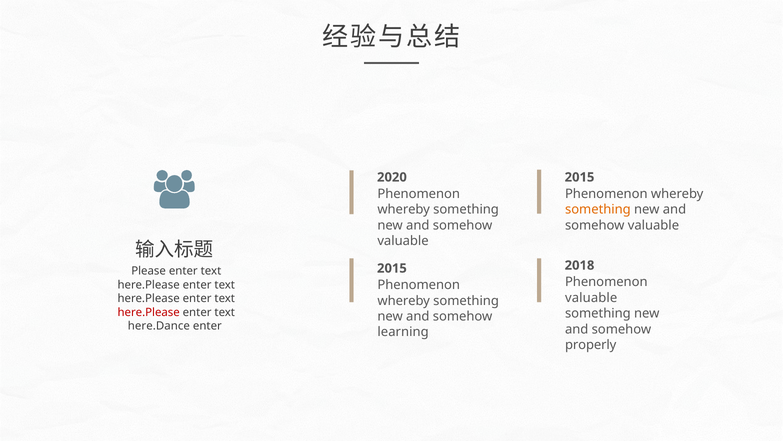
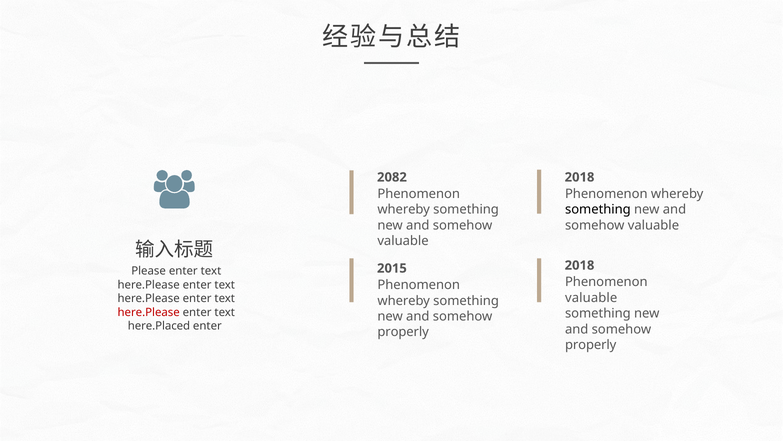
2020: 2020 -> 2082
2015 at (580, 177): 2015 -> 2018
something at (598, 209) colour: orange -> black
here.Dance: here.Dance -> here.Placed
learning at (403, 332): learning -> properly
